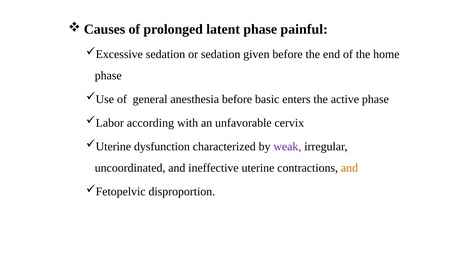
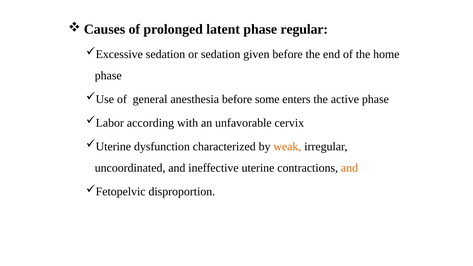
painful: painful -> regular
basic: basic -> some
weak colour: purple -> orange
